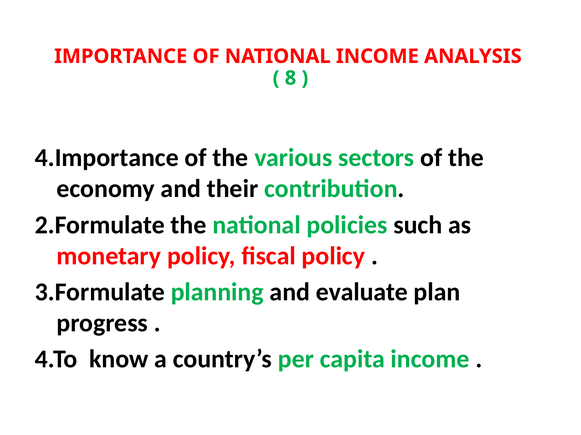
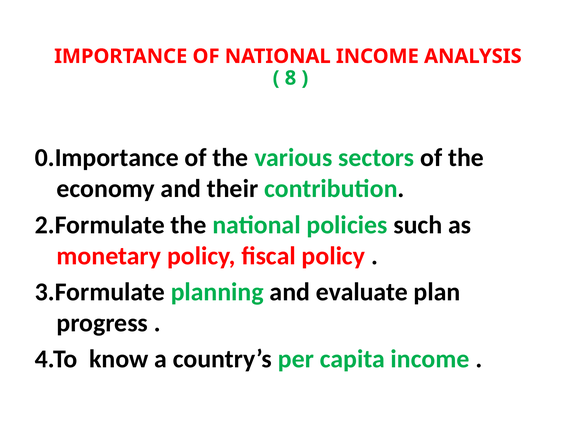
4.Importance: 4.Importance -> 0.Importance
